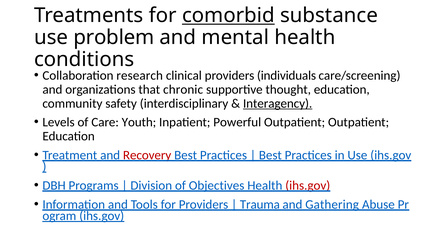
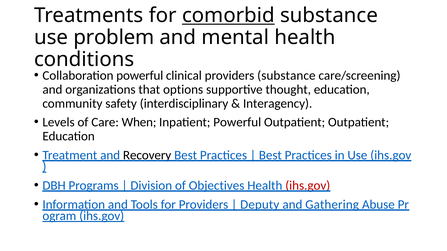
Collaboration research: research -> powerful
providers individuals: individuals -> substance
chronic: chronic -> options
Interagency underline: present -> none
Youth: Youth -> When
Recovery colour: red -> black
Trauma: Trauma -> Deputy
